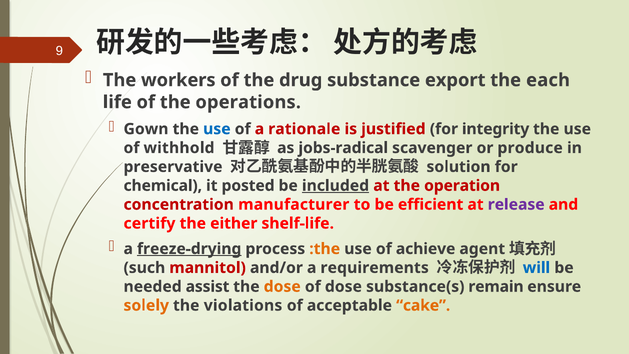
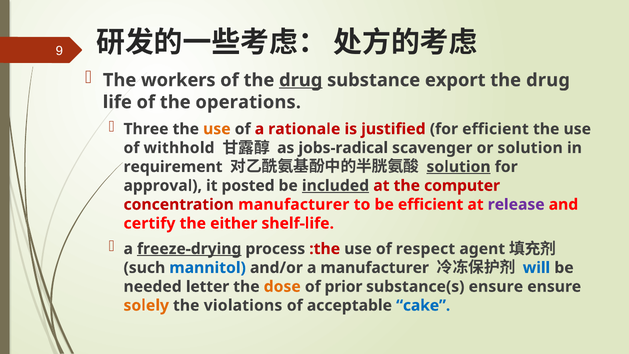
drug at (301, 80) underline: none -> present
each at (548, 80): each -> drug
Gown: Gown -> Three
use at (217, 129) colour: blue -> orange
for integrity: integrity -> efficient
or produce: produce -> solution
preservative: preservative -> requirement
solution at (459, 167) underline: none -> present
chemical: chemical -> approval
operation: operation -> computer
:the colour: orange -> red
achieve: achieve -> respect
mannitol colour: red -> blue
a requirements: requirements -> manufacturer
assist: assist -> letter
of dose: dose -> prior
substance(s remain: remain -> ensure
cake colour: orange -> blue
